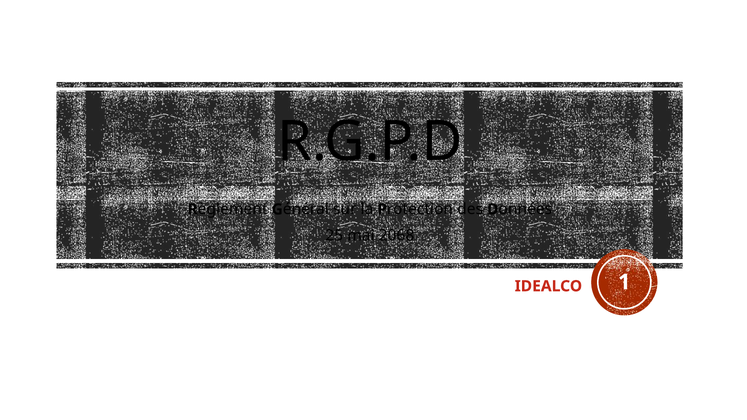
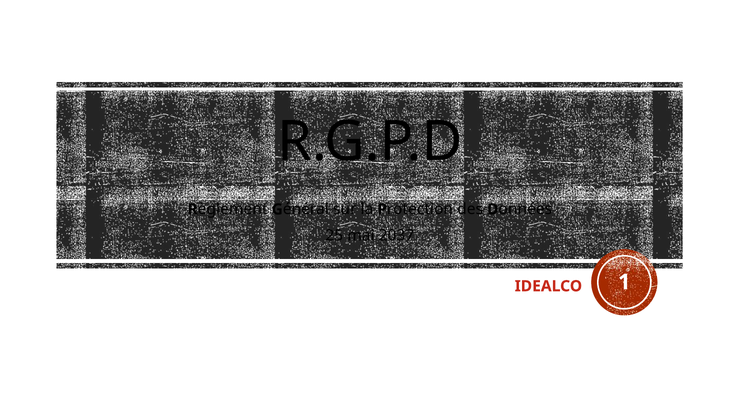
2068: 2068 -> 2037
